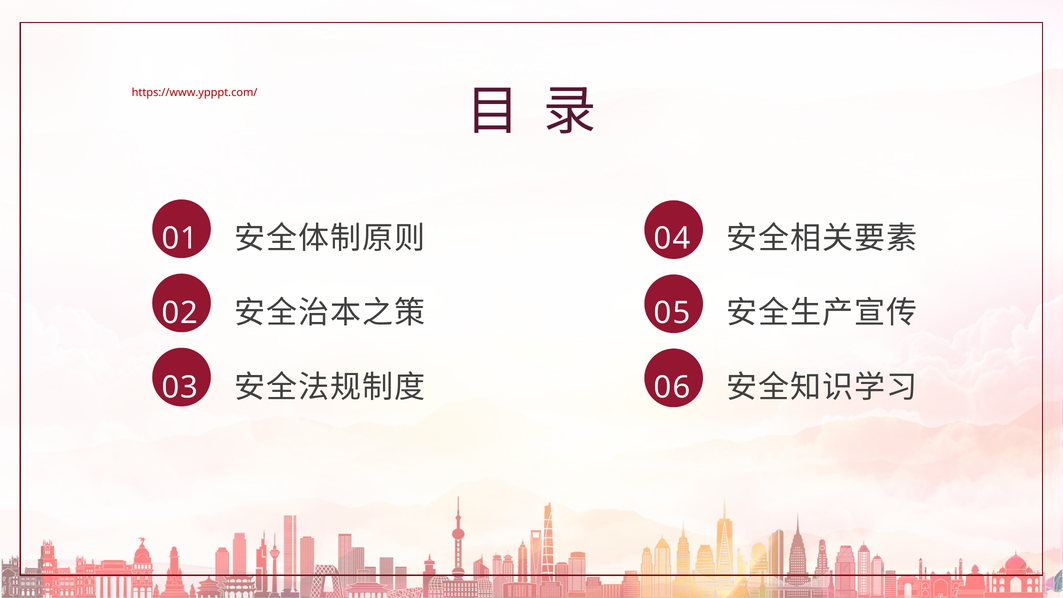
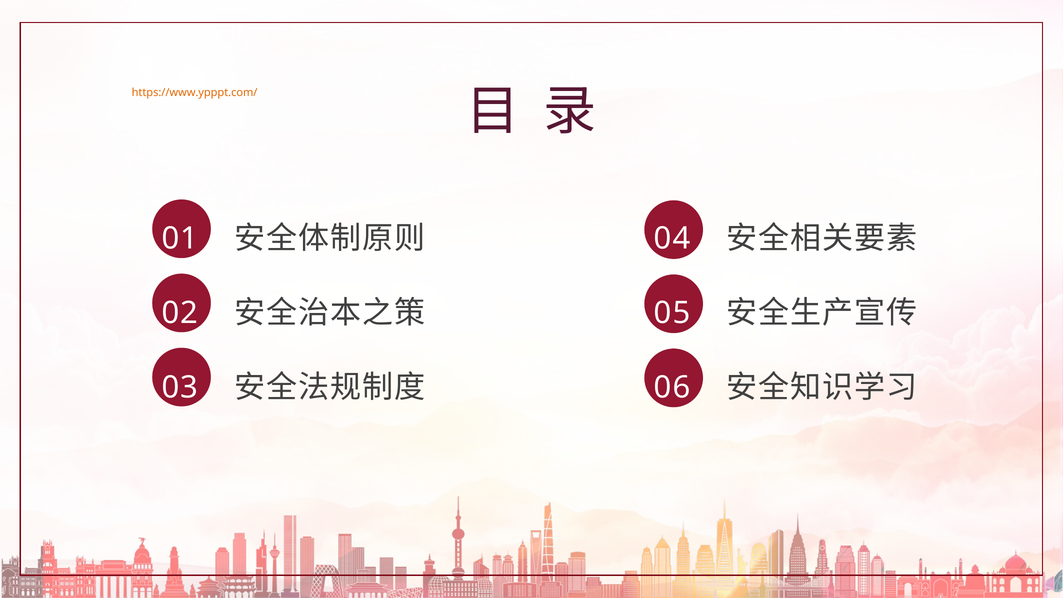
https://www.ypppt.com/ colour: red -> orange
